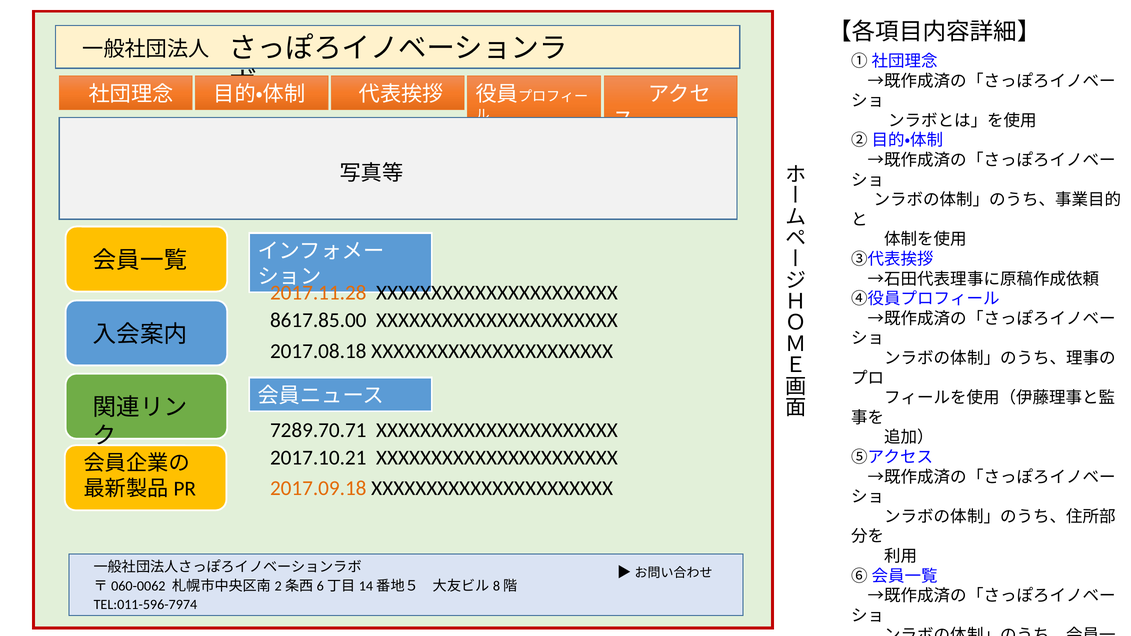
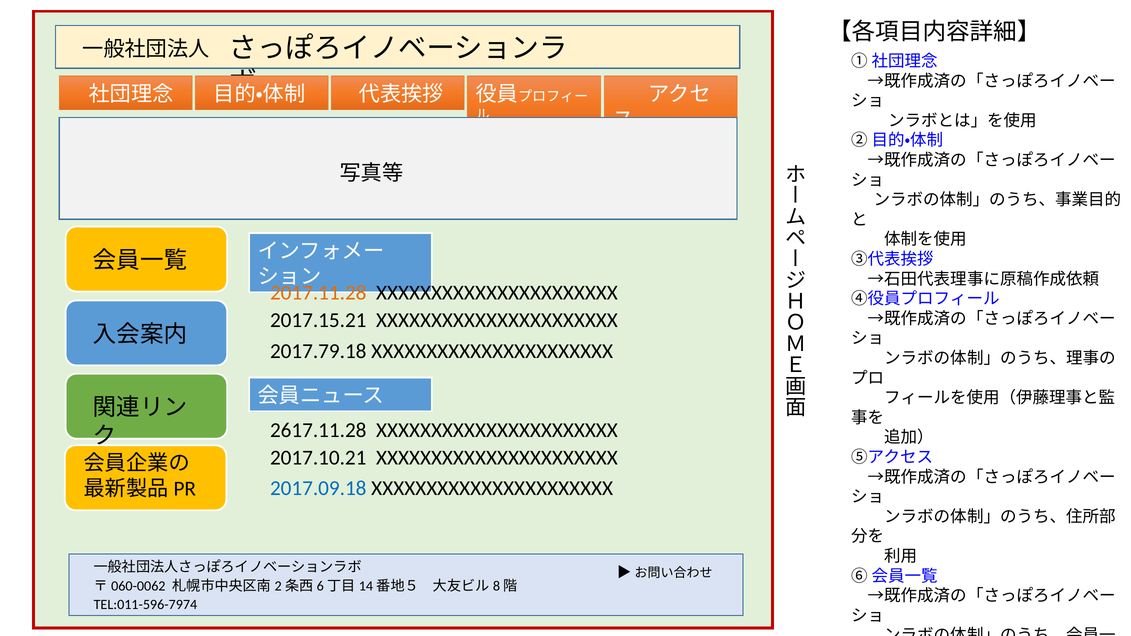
8617.85.00: 8617.85.00 -> 2017.15.21
2017.08.18: 2017.08.18 -> 2017.79.18
7289.70.71: 7289.70.71 -> 2617.11.28
2017.09.18 colour: orange -> blue
